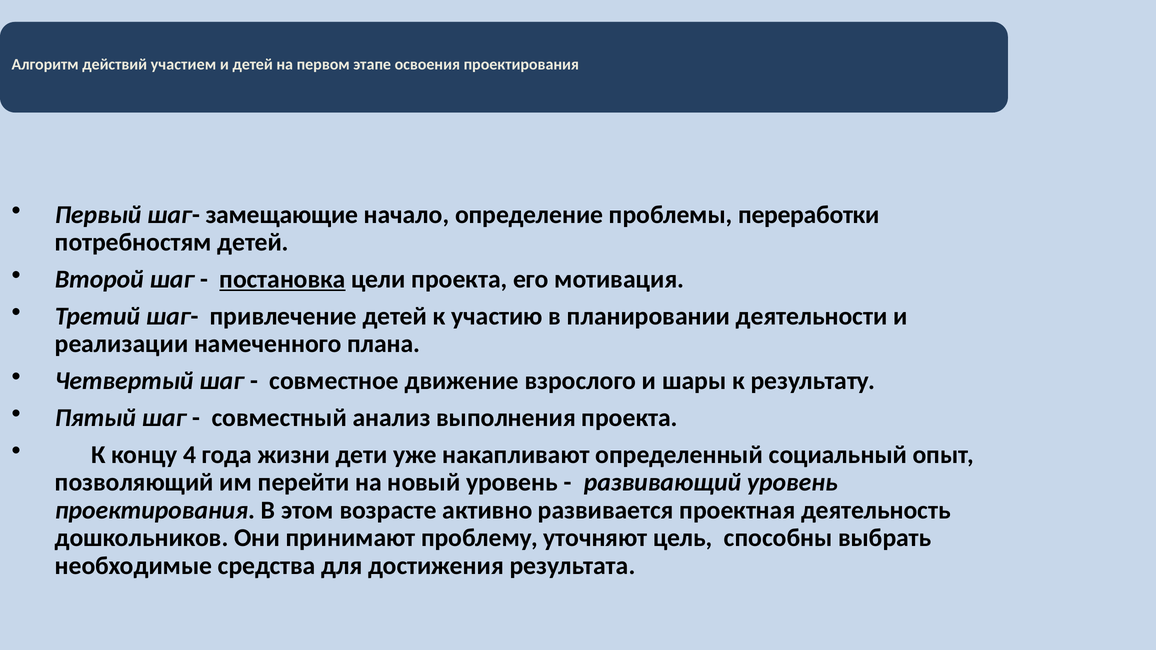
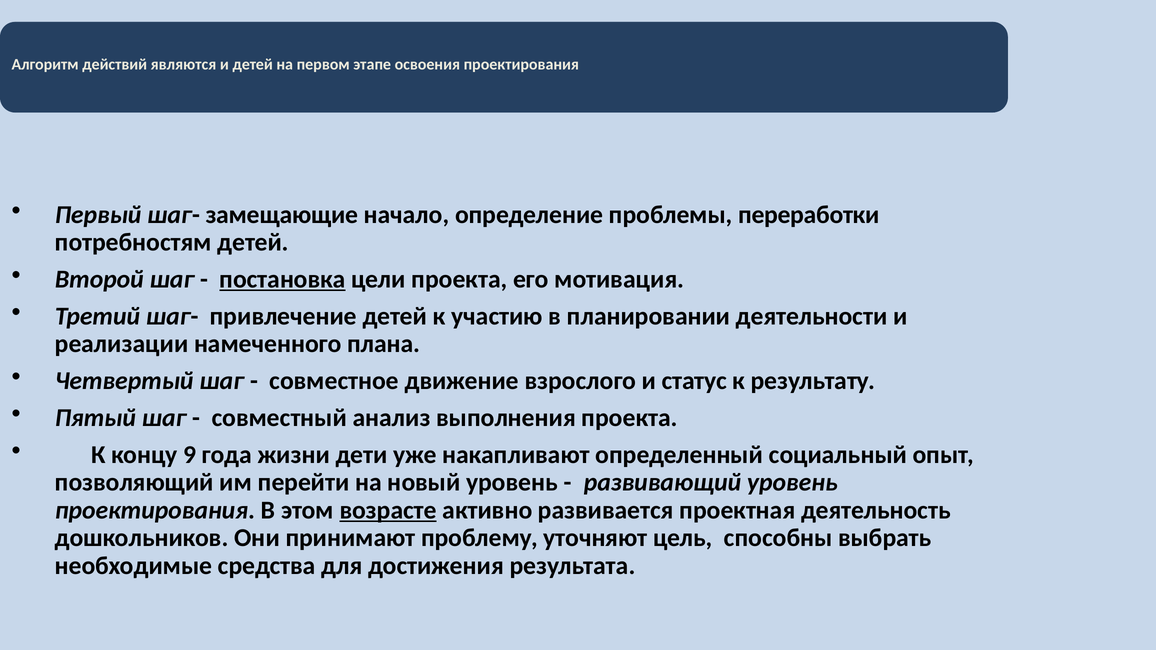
участием: участием -> являются
шары: шары -> статус
4: 4 -> 9
возрасте underline: none -> present
